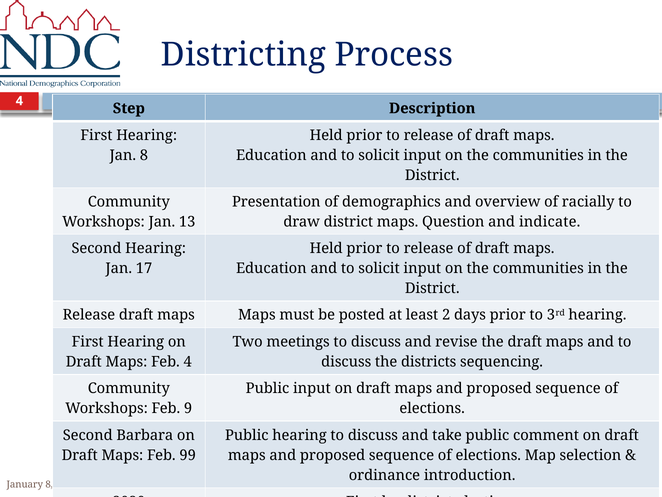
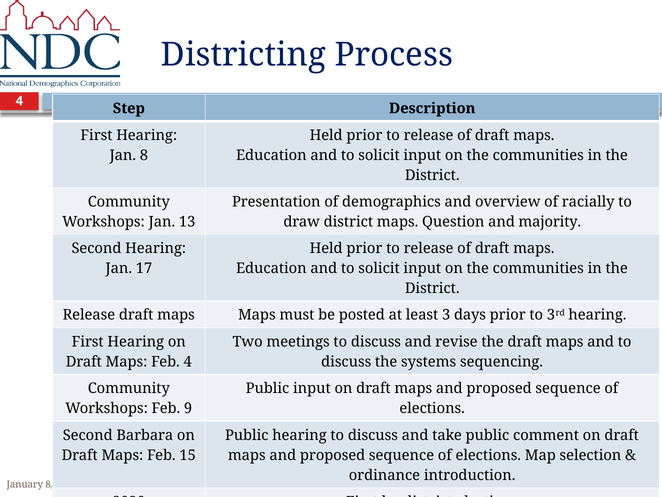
indicate: indicate -> majority
2: 2 -> 3
the districts: districts -> systems
99: 99 -> 15
